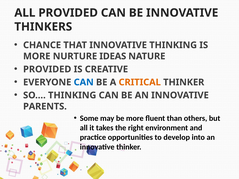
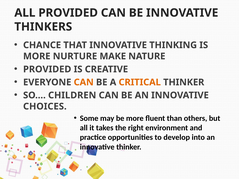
IDEAS: IDEAS -> MAKE
CAN at (84, 82) colour: blue -> orange
SO… THINKING: THINKING -> CHILDREN
PARENTS: PARENTS -> CHOICES
